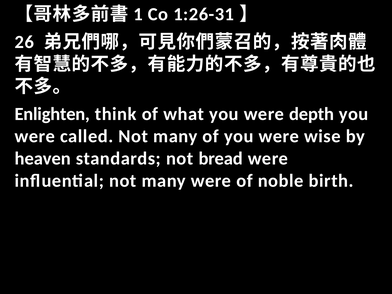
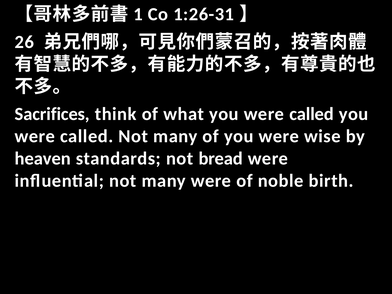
Enlighten: Enlighten -> Sacrifices
what you were depth: depth -> called
